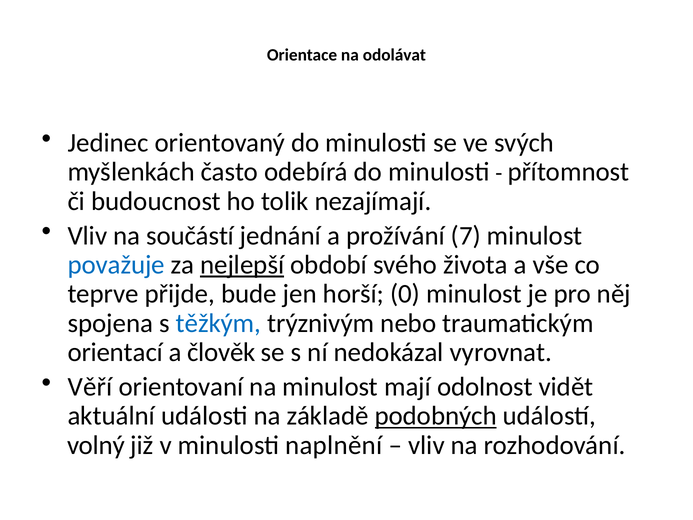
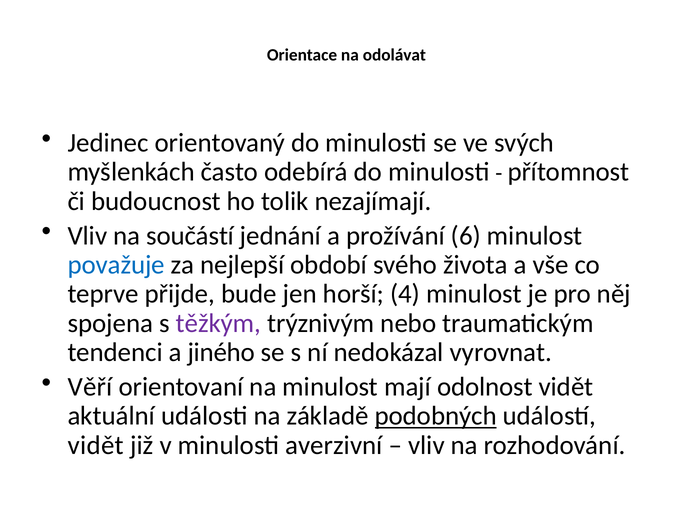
7: 7 -> 6
nejlepší underline: present -> none
0: 0 -> 4
těžkým colour: blue -> purple
orientací: orientací -> tendenci
člověk: člověk -> jiného
volný at (96, 445): volný -> vidět
naplnění: naplnění -> averzivní
